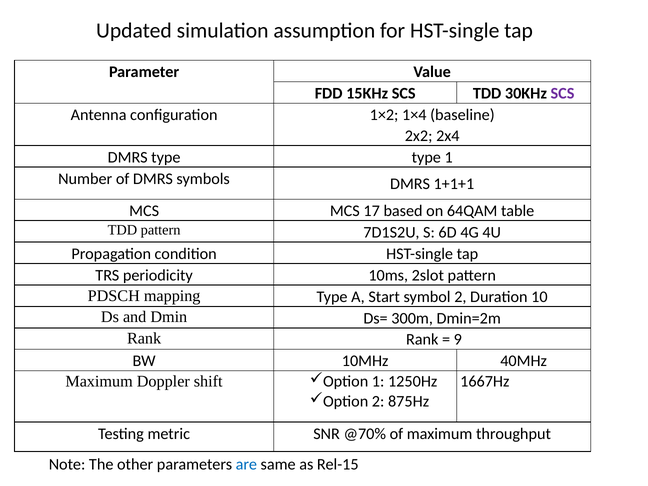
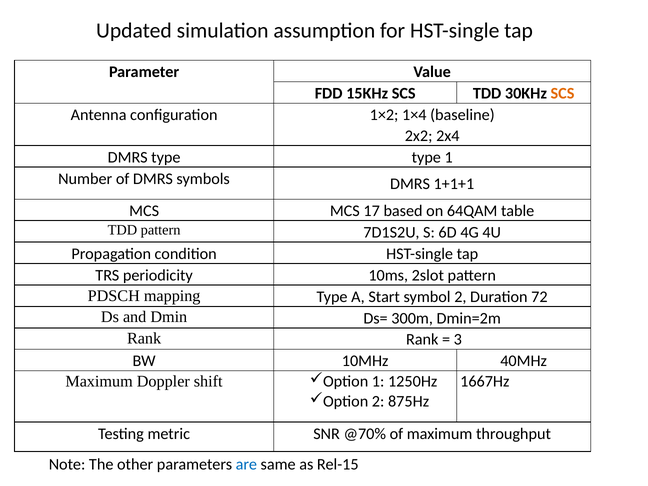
SCS at (562, 93) colour: purple -> orange
10: 10 -> 72
9: 9 -> 3
